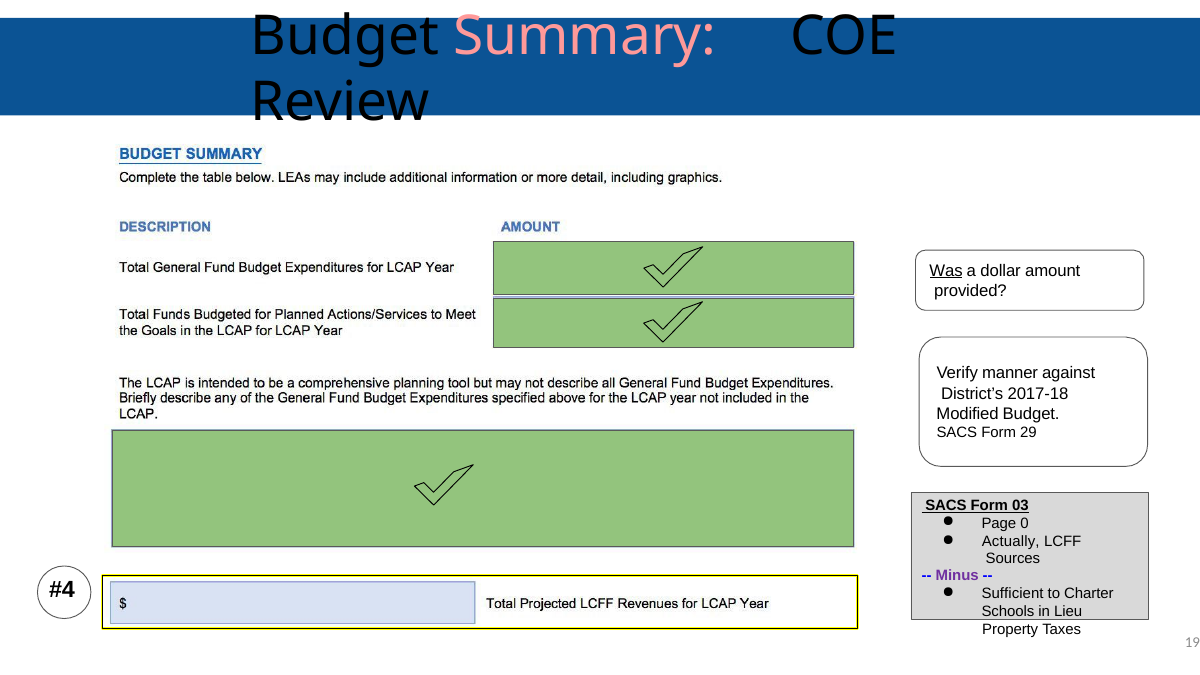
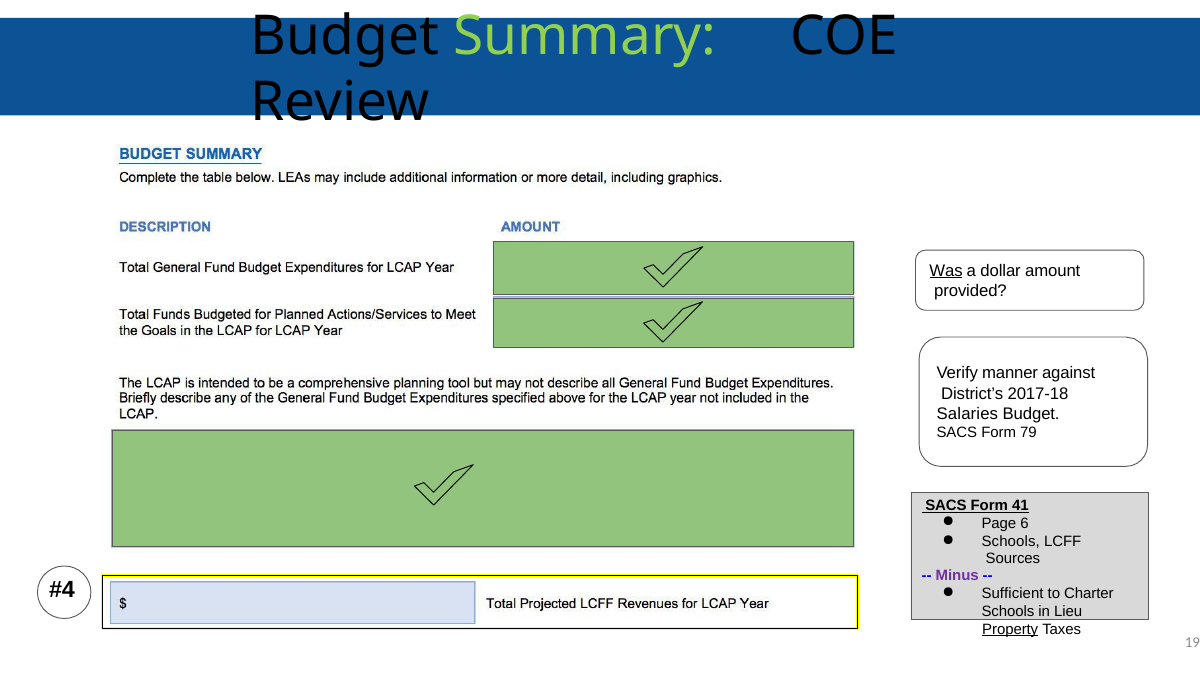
Summary colour: pink -> light green
Modified: Modified -> Salaries
29: 29 -> 79
03: 03 -> 41
0: 0 -> 6
Actually at (1011, 541): Actually -> Schools
Property underline: none -> present
